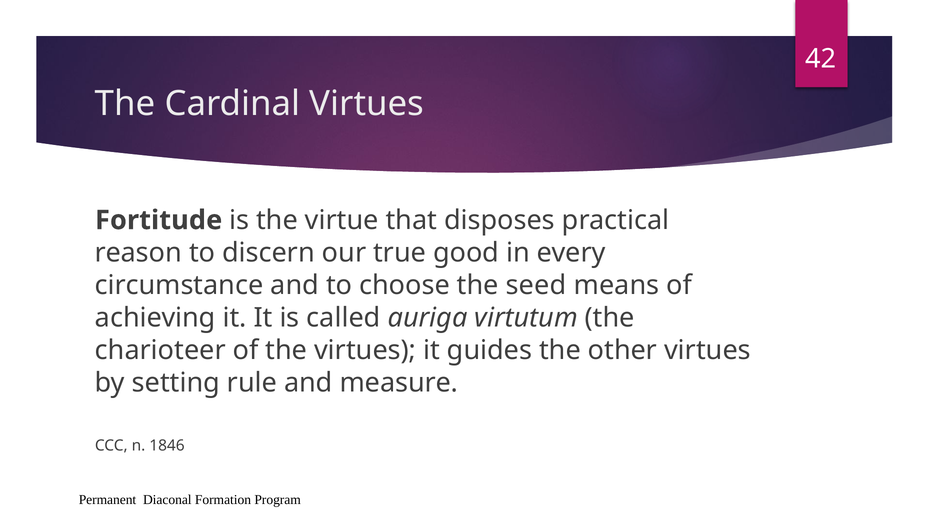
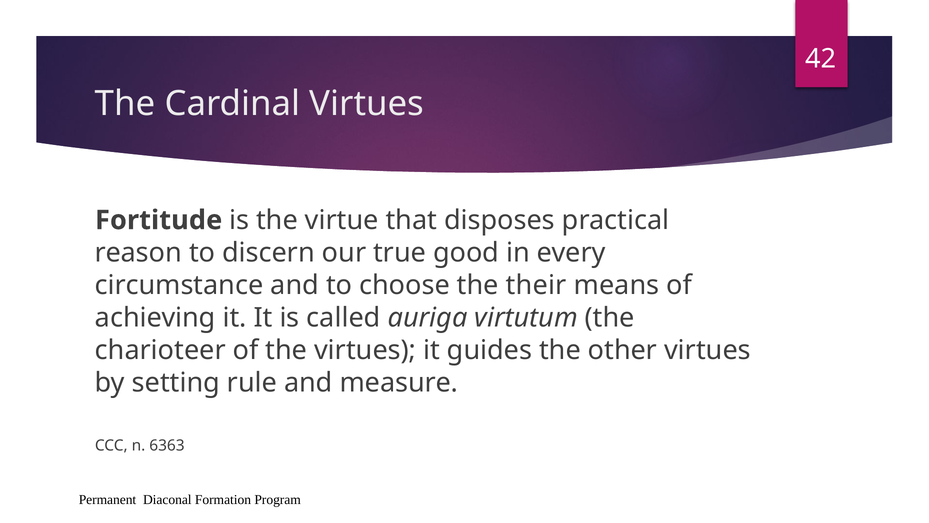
seed: seed -> their
1846: 1846 -> 6363
